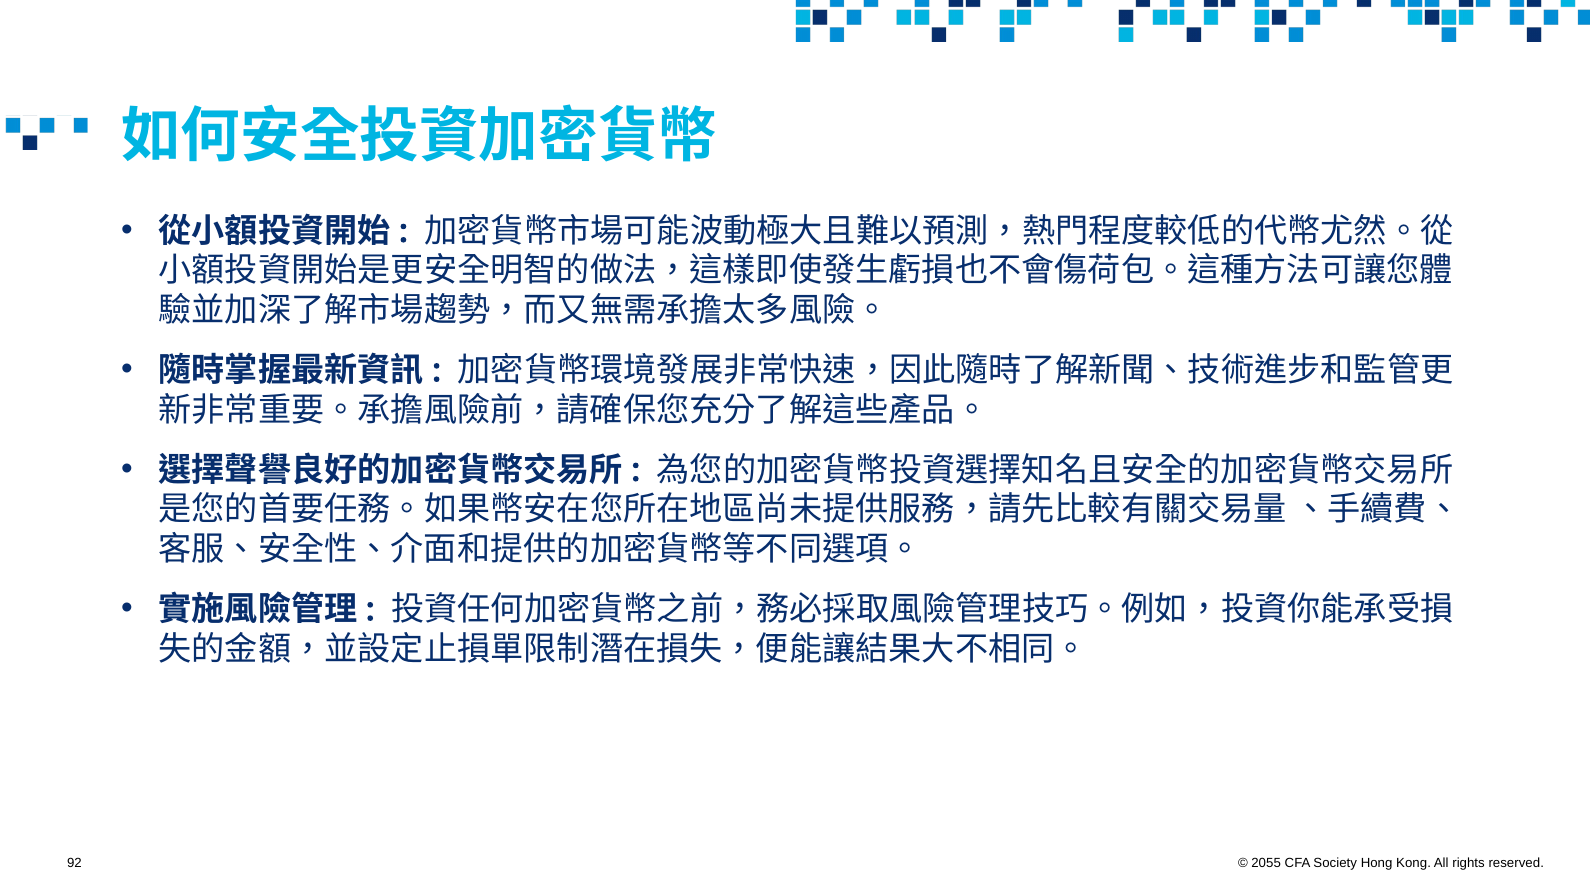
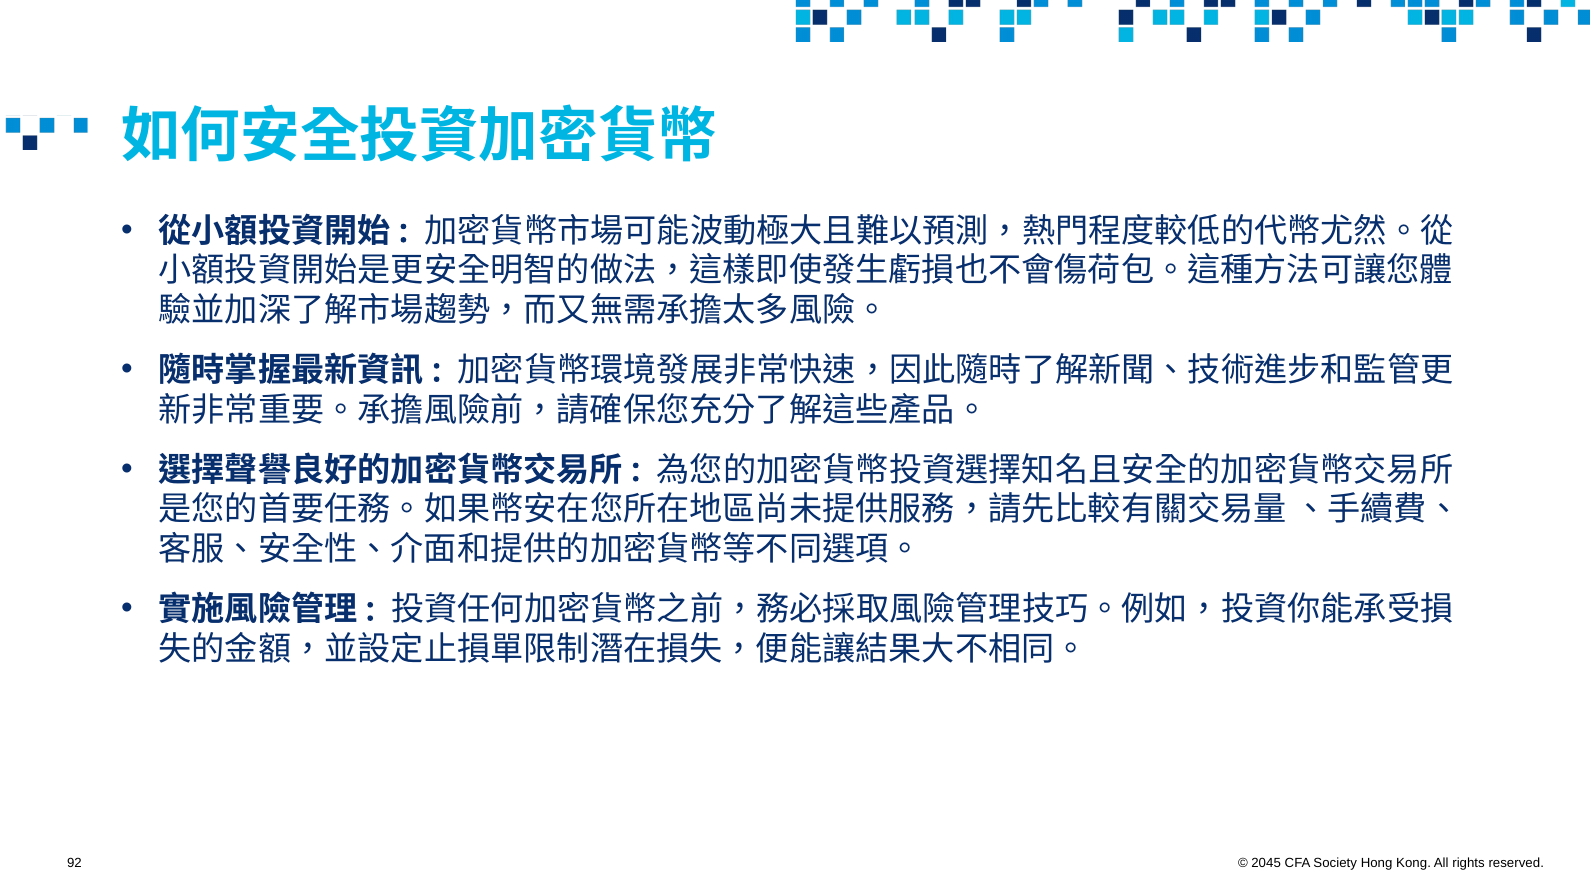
2055: 2055 -> 2045
